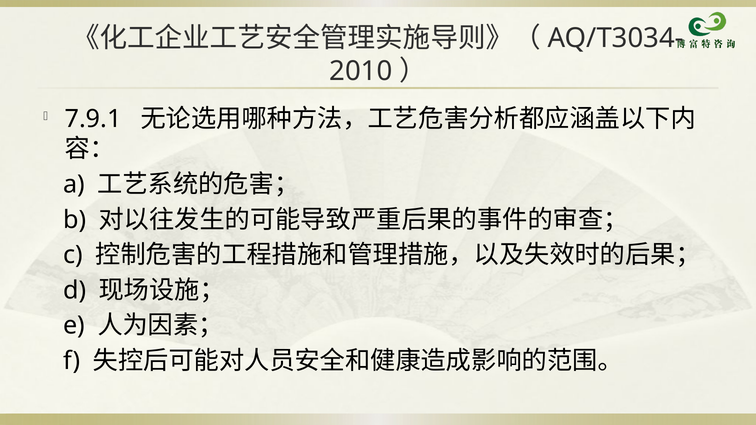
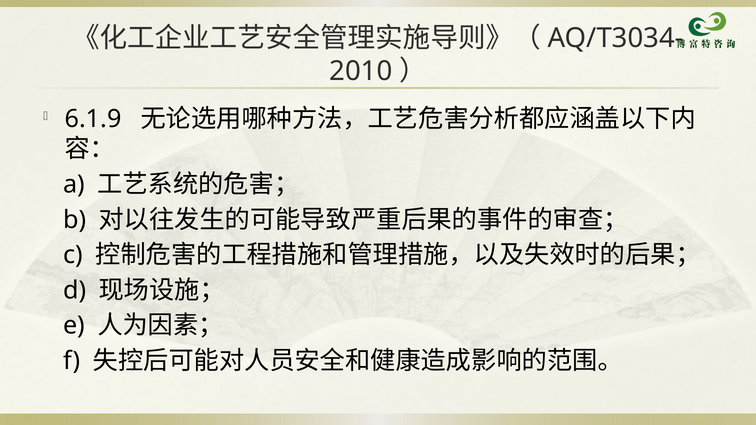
7.9.1: 7.9.1 -> 6.1.9
